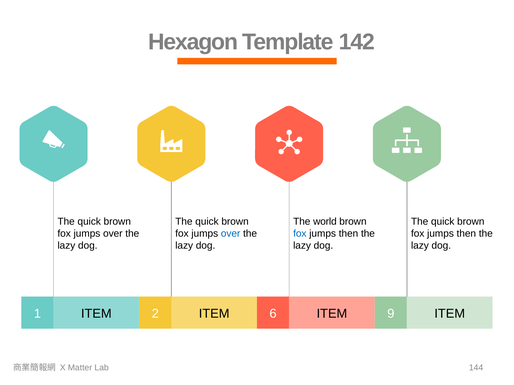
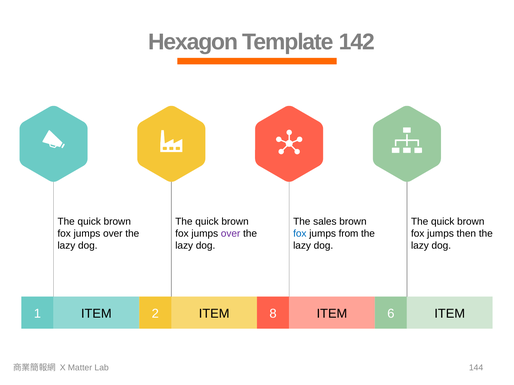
world: world -> sales
over at (231, 234) colour: blue -> purple
then at (348, 234): then -> from
6: 6 -> 8
9: 9 -> 6
